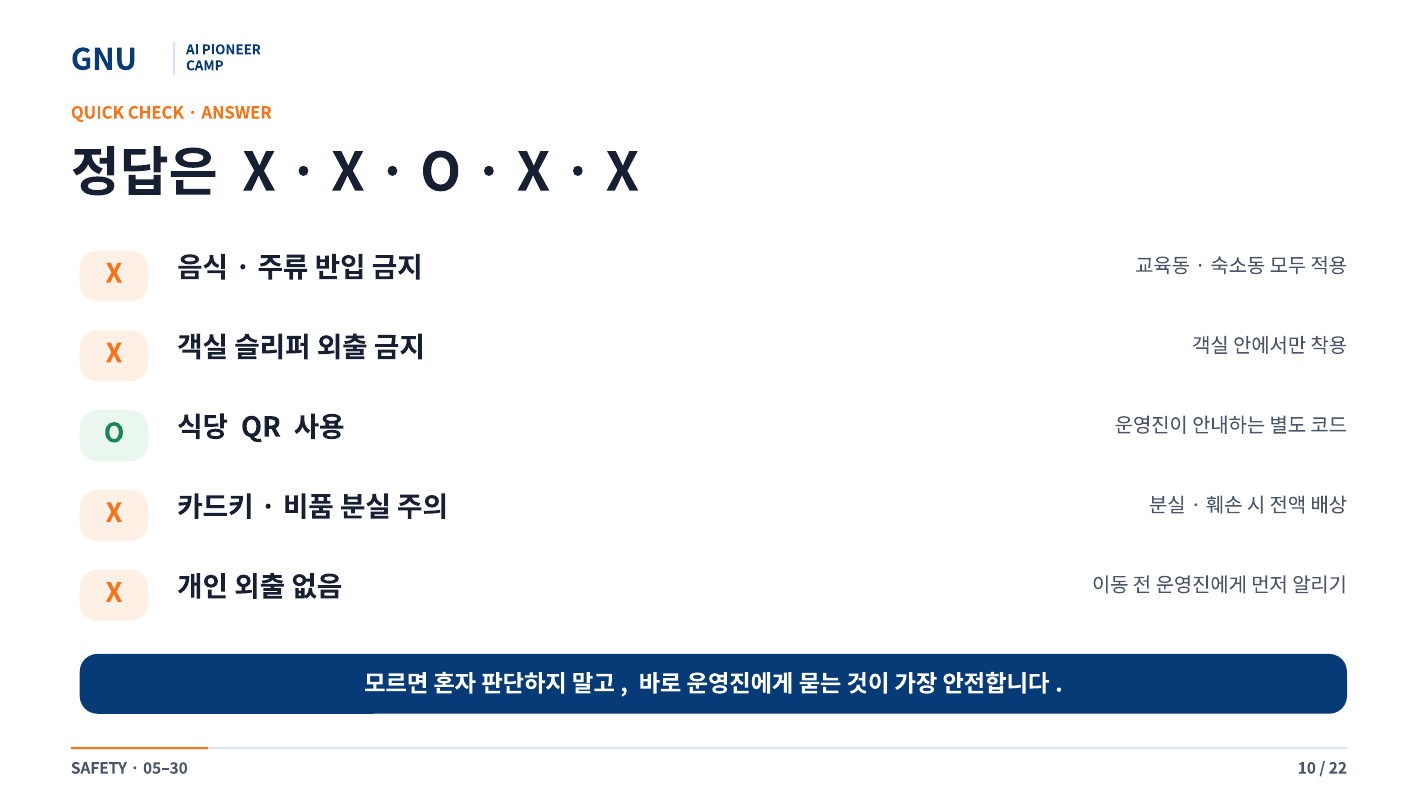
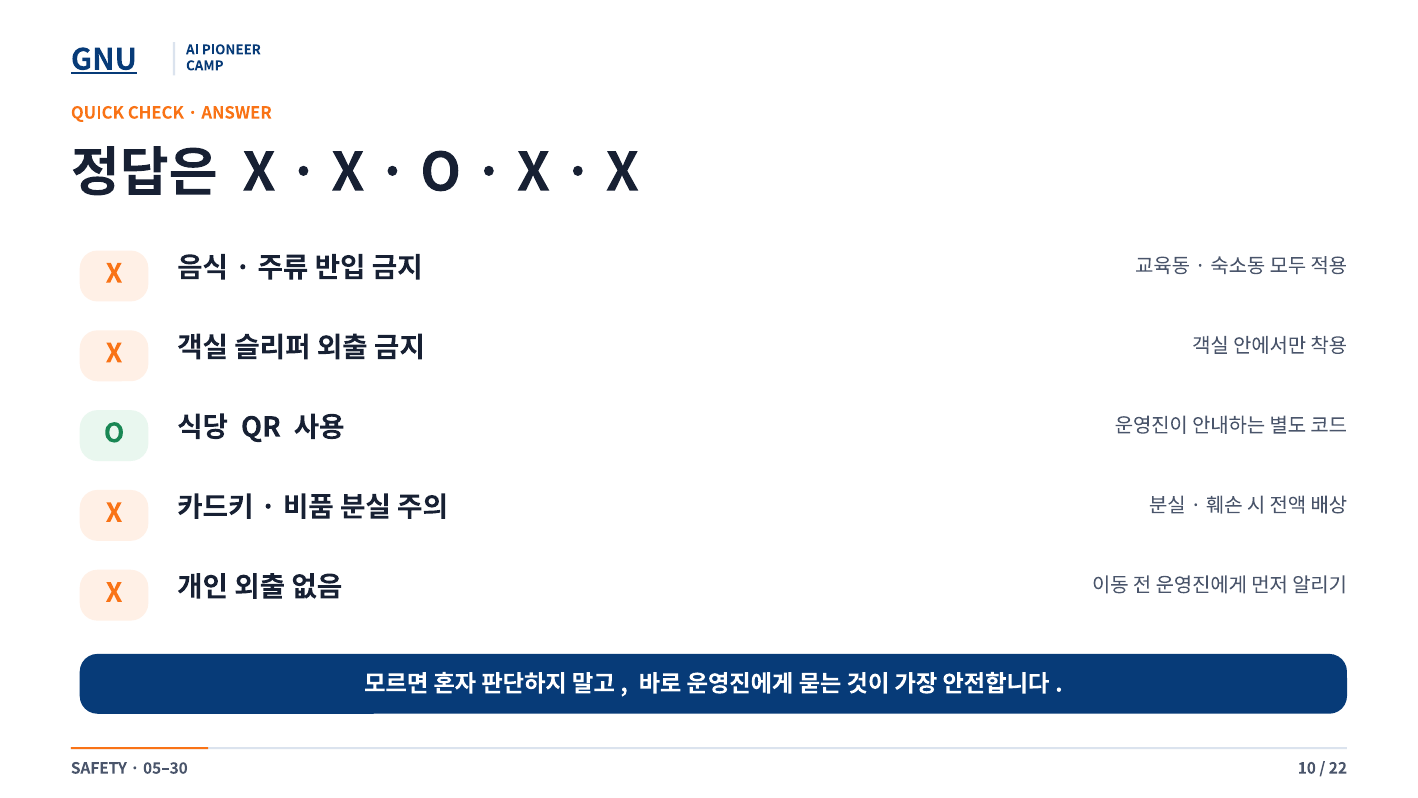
GNU underline: none -> present
